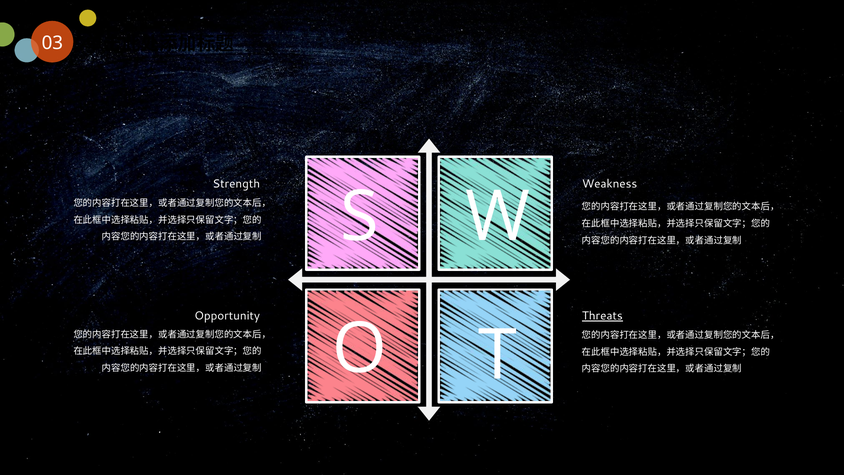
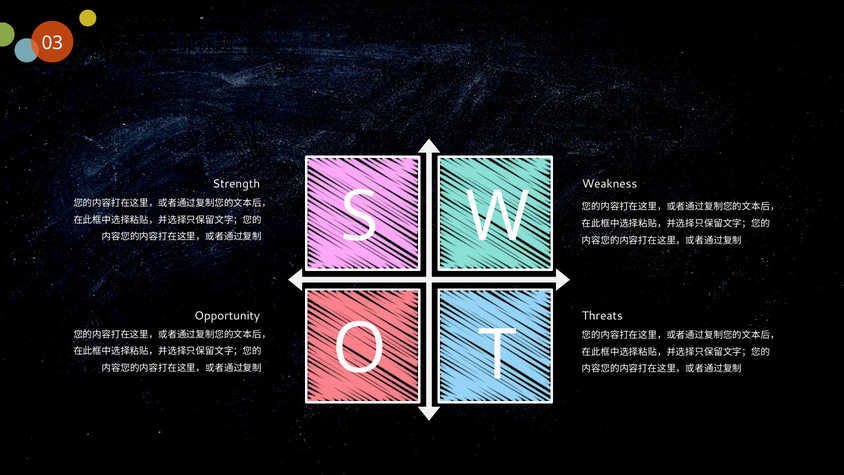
Threats underline: present -> none
